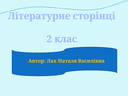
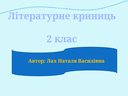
сторінці: сторінці -> криниць
